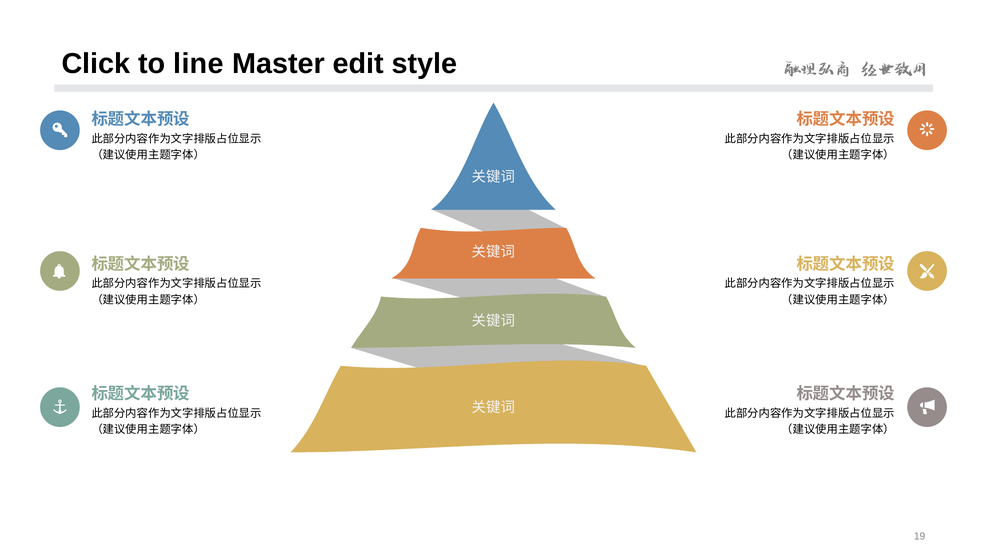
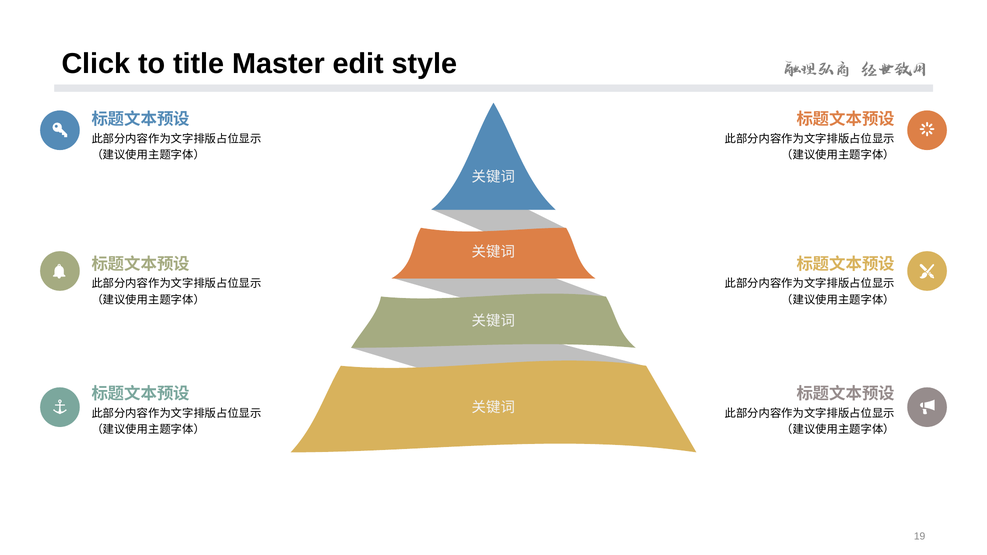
line: line -> title
